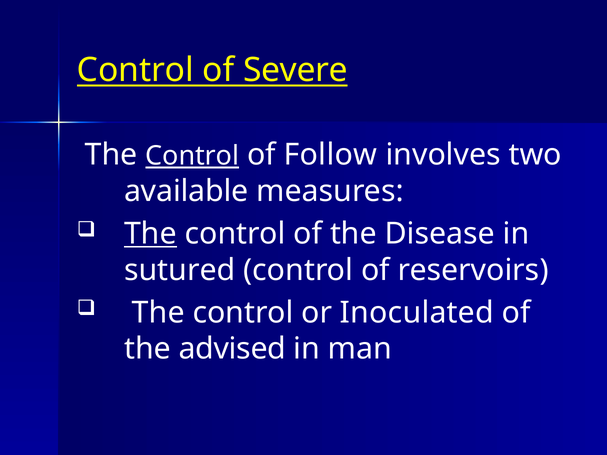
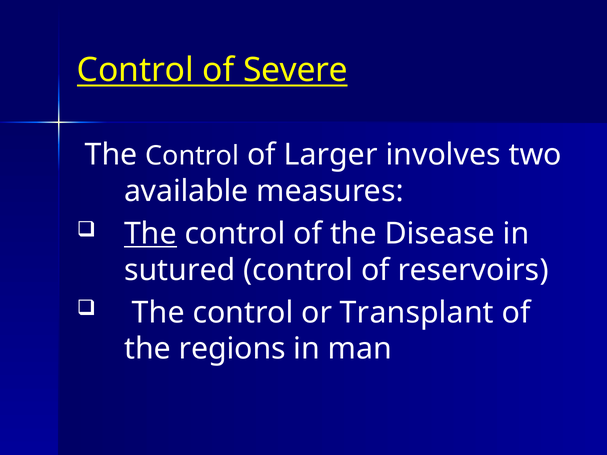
Control at (192, 156) underline: present -> none
Follow: Follow -> Larger
Inoculated: Inoculated -> Transplant
advised: advised -> regions
